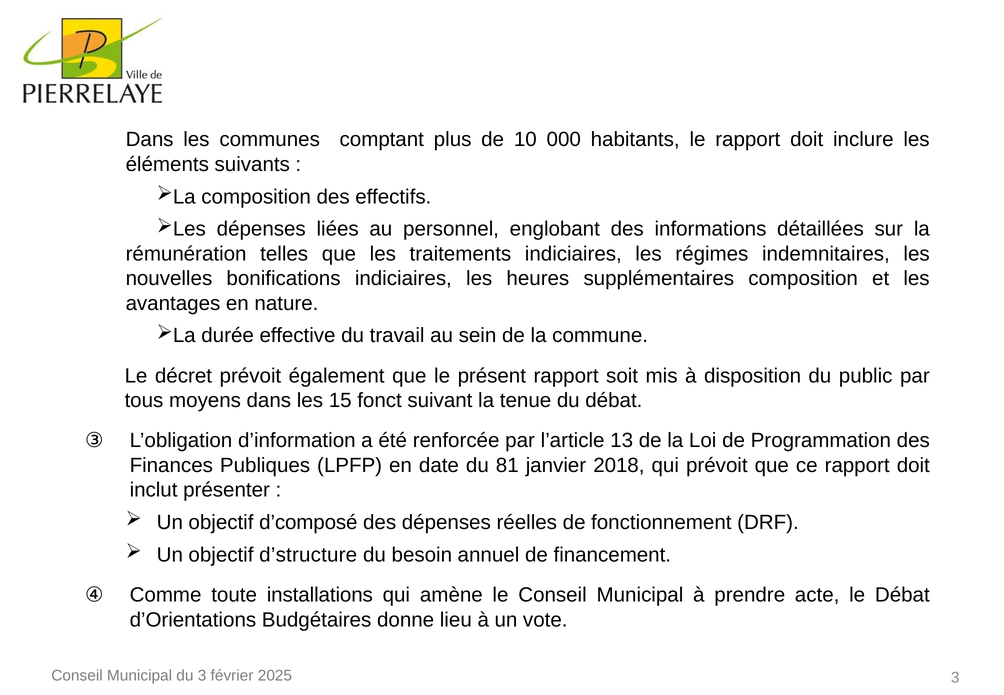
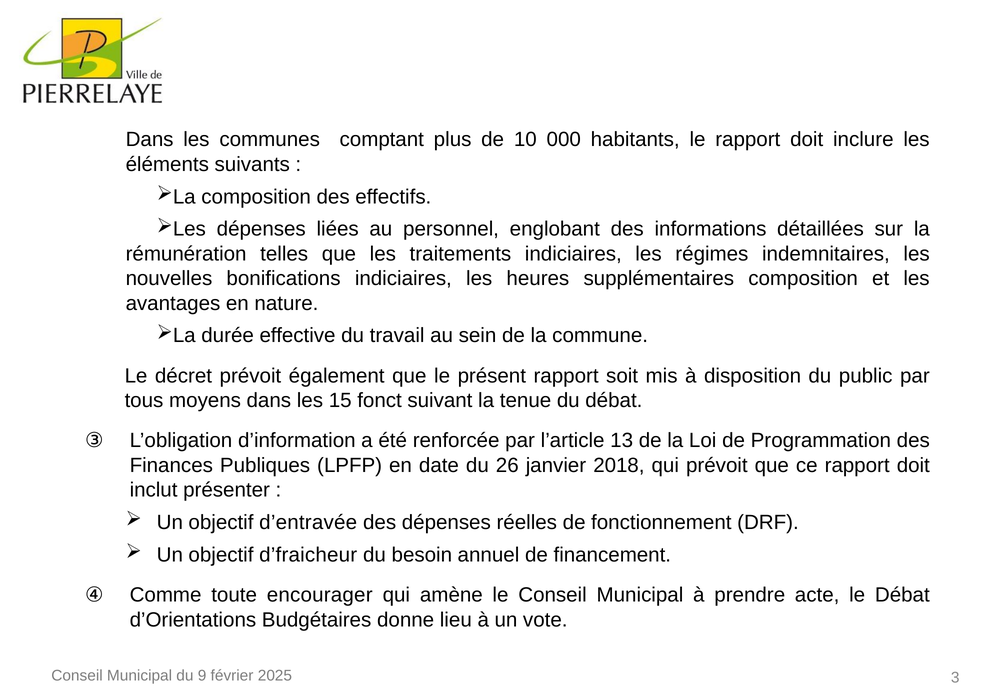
81: 81 -> 26
d’composé: d’composé -> d’entravée
d’structure: d’structure -> d’fraicheur
installations: installations -> encourager
du 3: 3 -> 9
